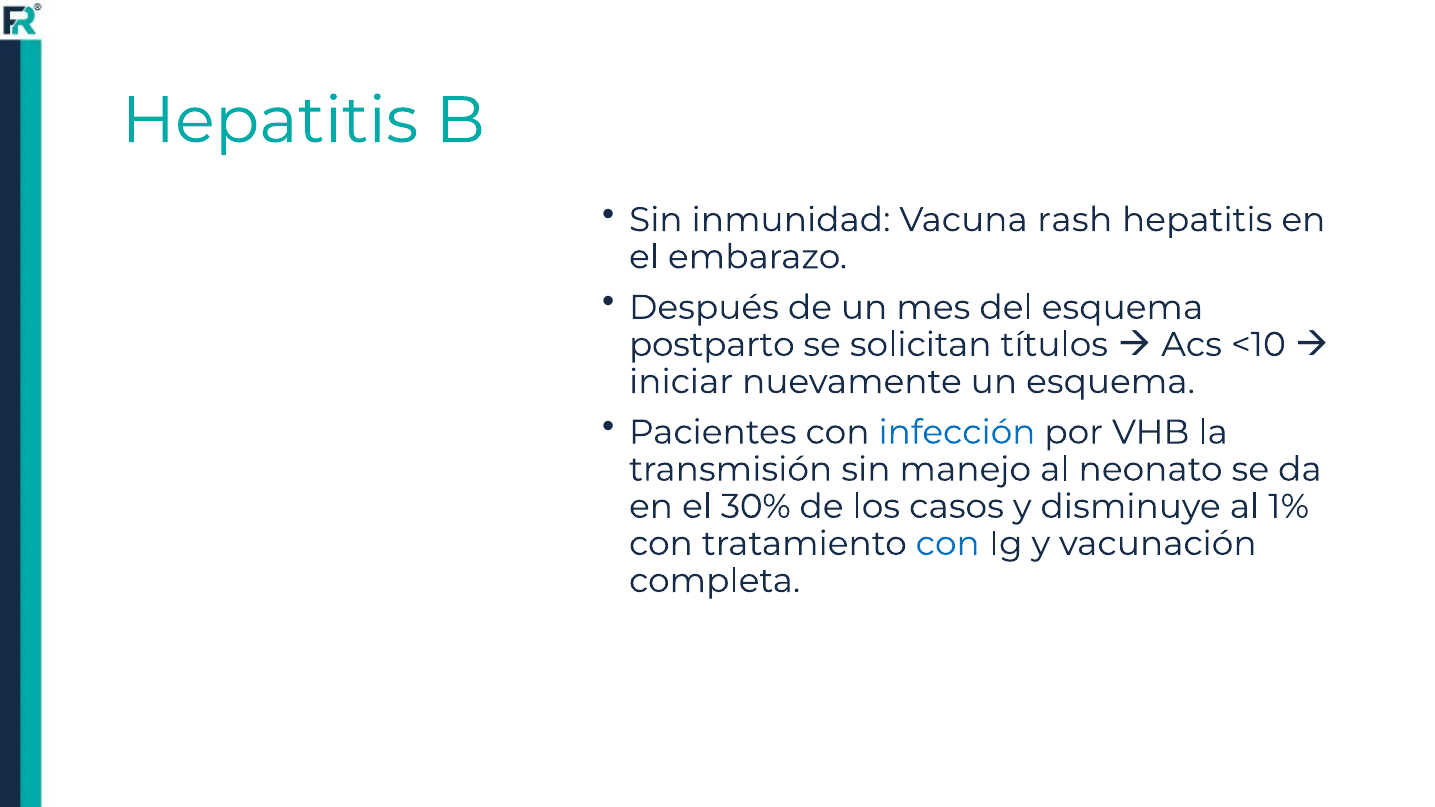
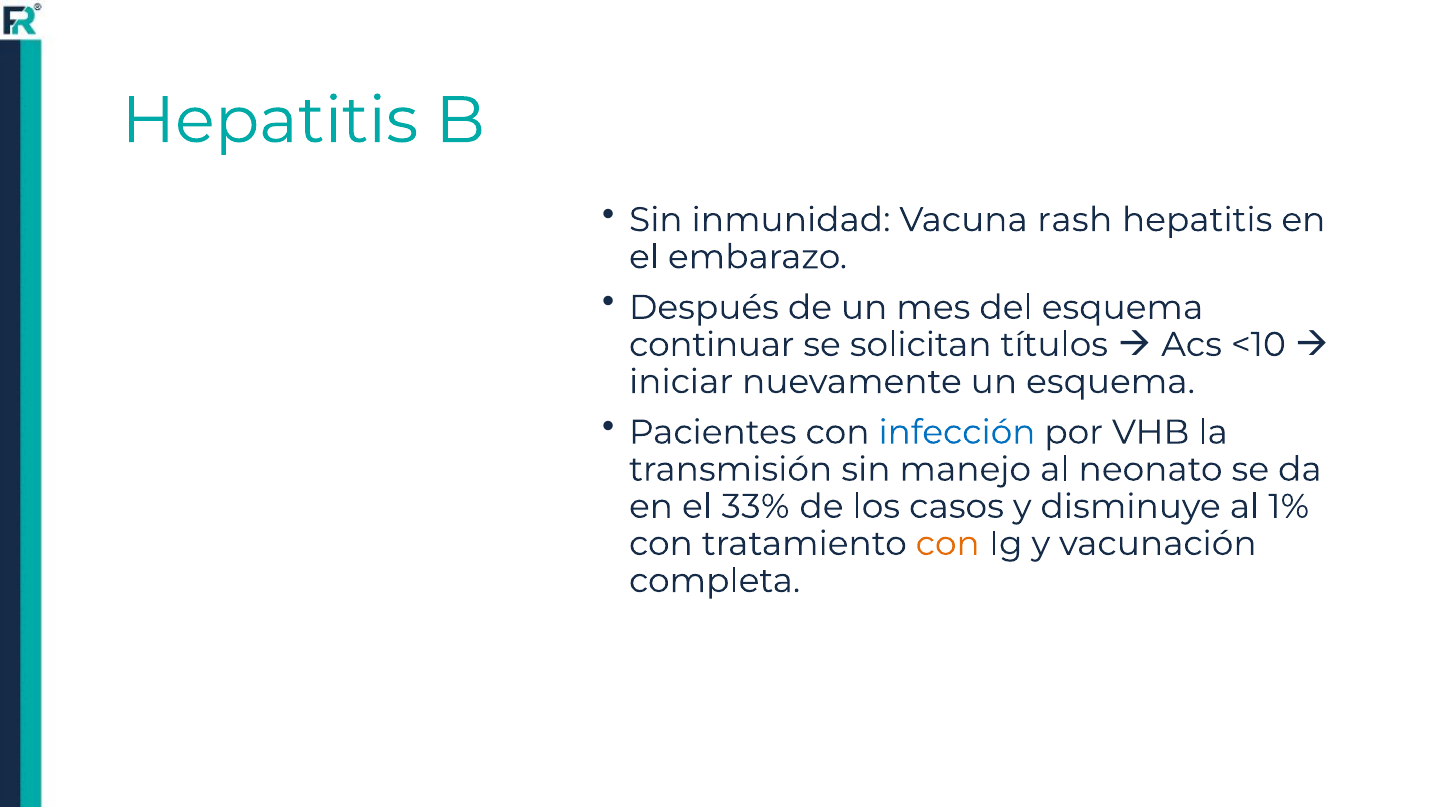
postparto: postparto -> continuar
30%: 30% -> 33%
con at (948, 544) colour: blue -> orange
